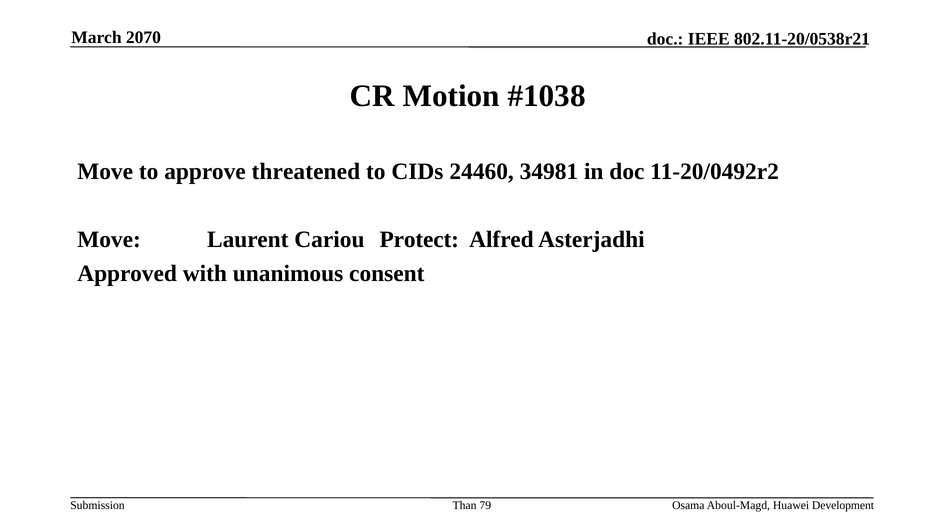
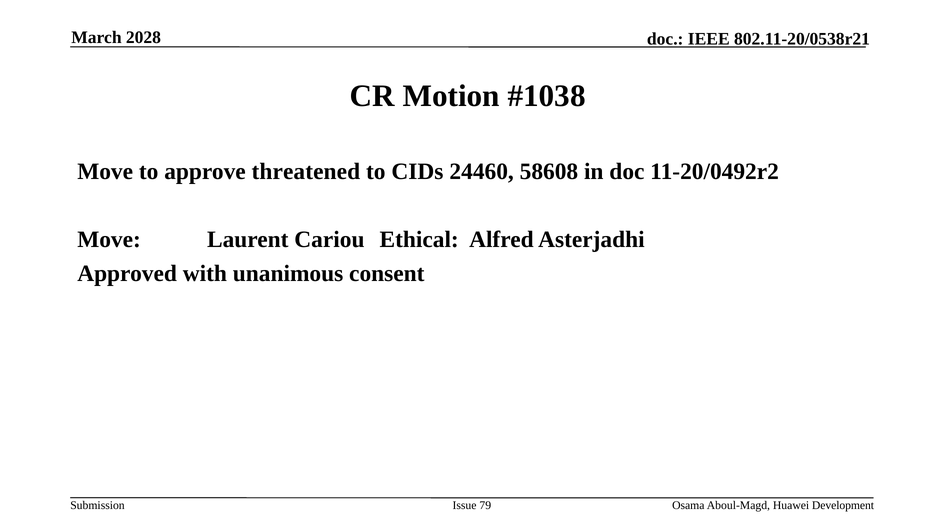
2070: 2070 -> 2028
34981: 34981 -> 58608
Protect: Protect -> Ethical
Than: Than -> Issue
